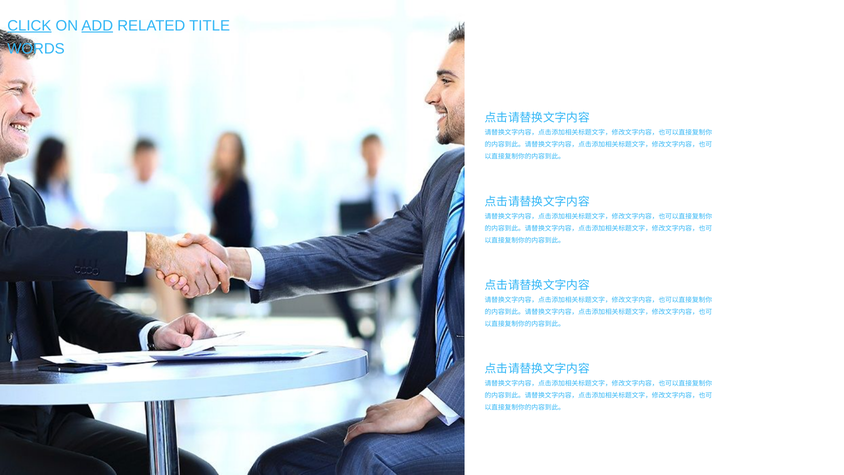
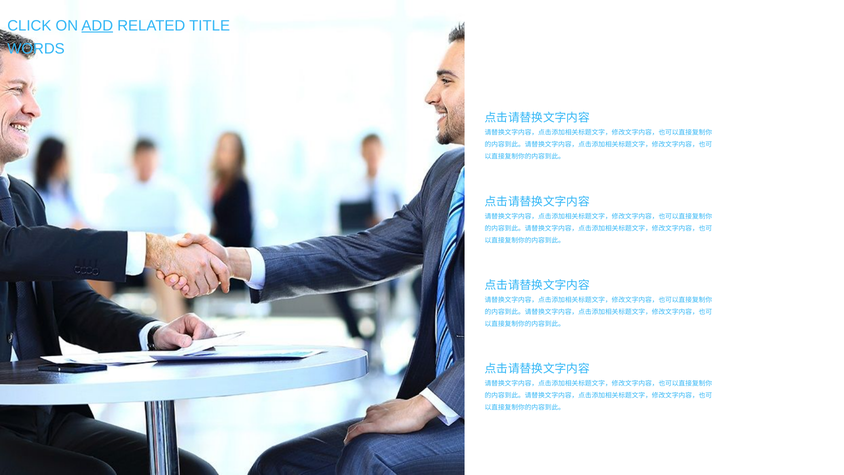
CLICK underline: present -> none
